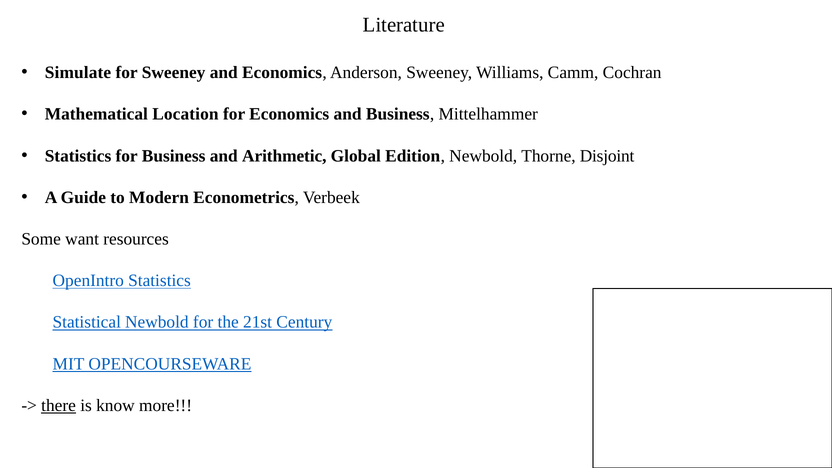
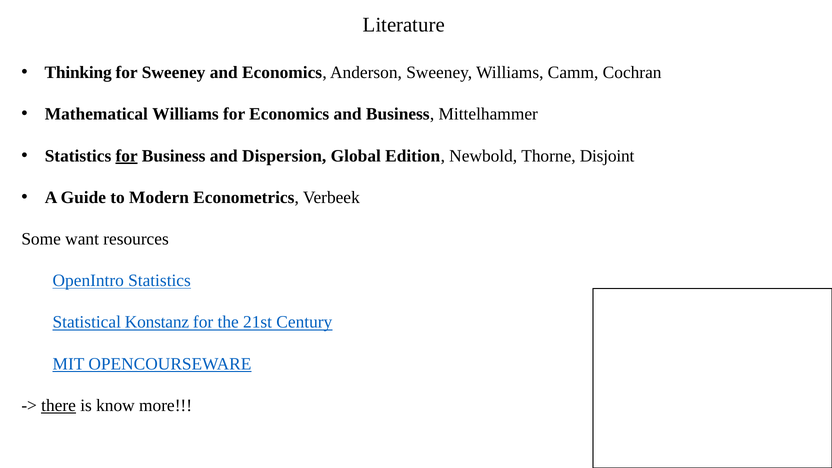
Simulate: Simulate -> Thinking
Mathematical Location: Location -> Williams
for at (127, 156) underline: none -> present
Arithmetic: Arithmetic -> Dispersion
Statistical Newbold: Newbold -> Konstanz
